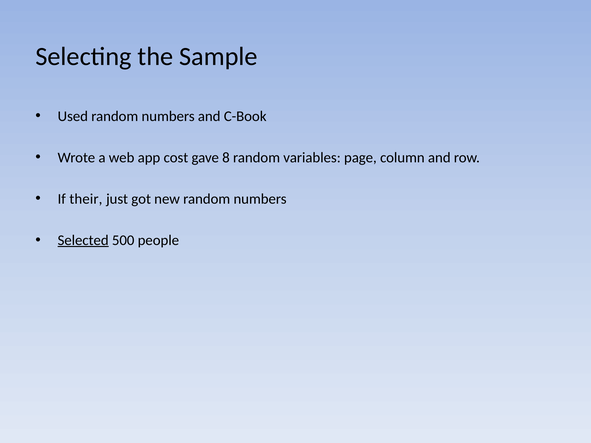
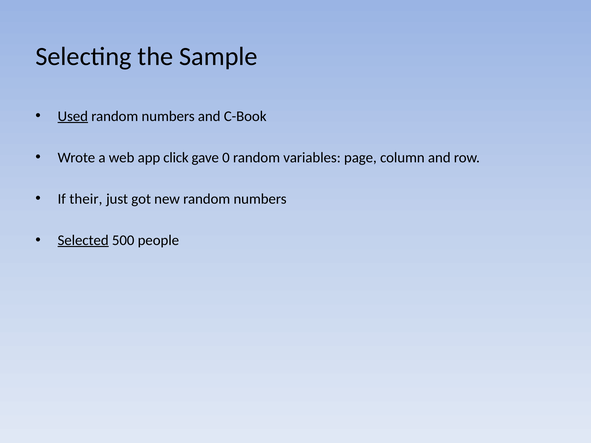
Used underline: none -> present
cost: cost -> click
8: 8 -> 0
